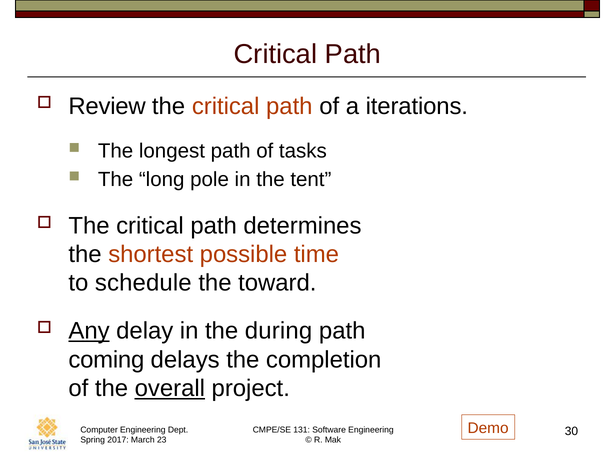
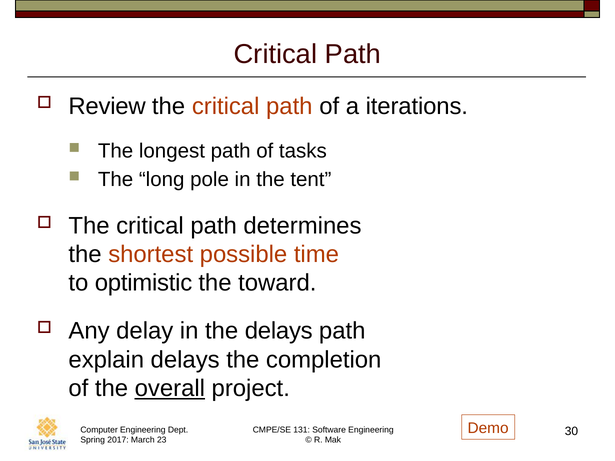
schedule: schedule -> optimistic
Any underline: present -> none
the during: during -> delays
coming: coming -> explain
